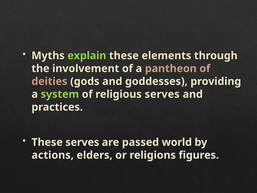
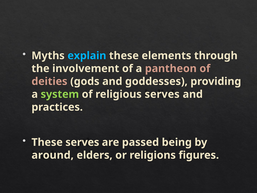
explain colour: light green -> light blue
world: world -> being
actions: actions -> around
